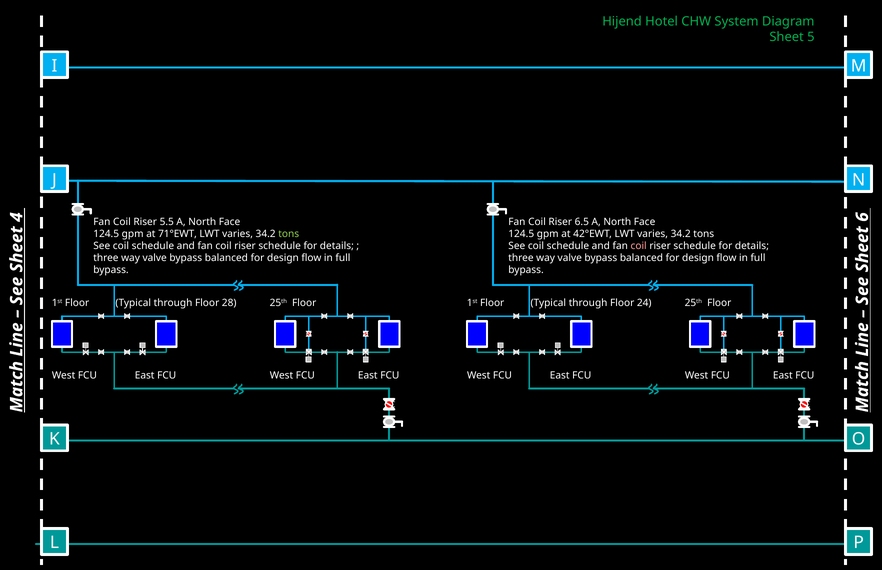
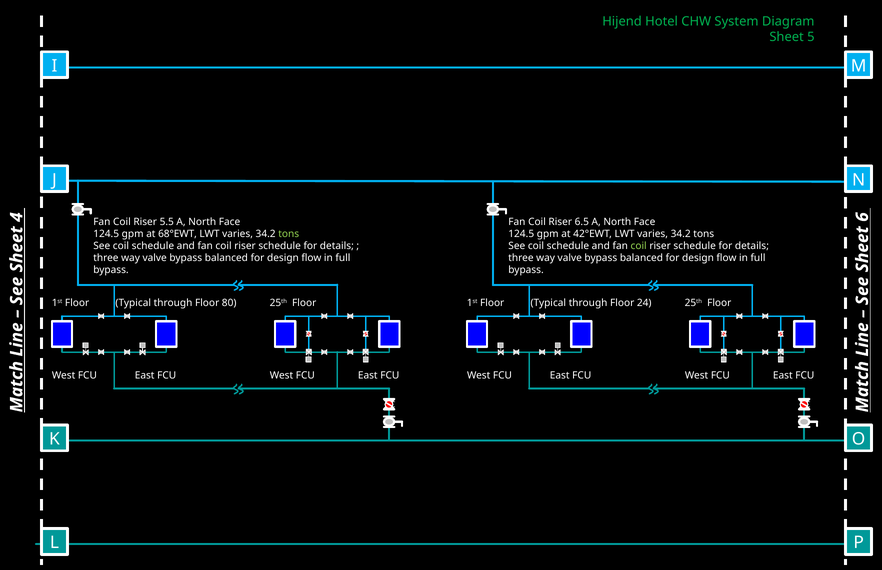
71°EWT: 71°EWT -> 68°EWT
coil at (639, 246) colour: pink -> light green
28: 28 -> 80
